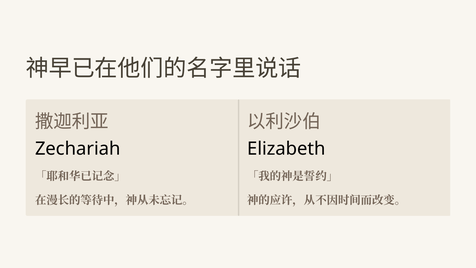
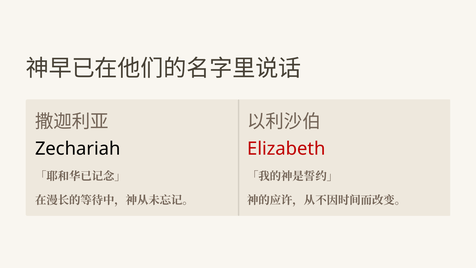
Elizabeth colour: black -> red
